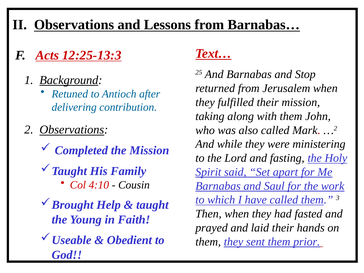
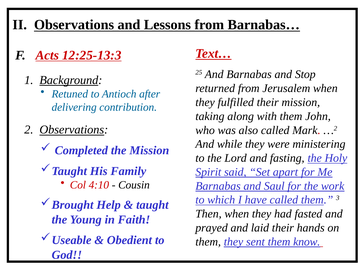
prior: prior -> know
